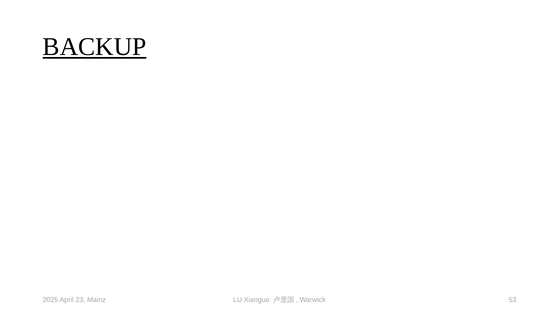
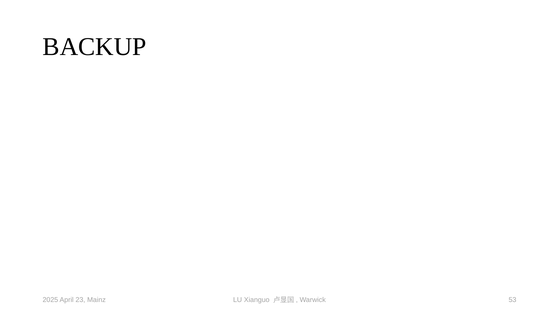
BACKUP underline: present -> none
